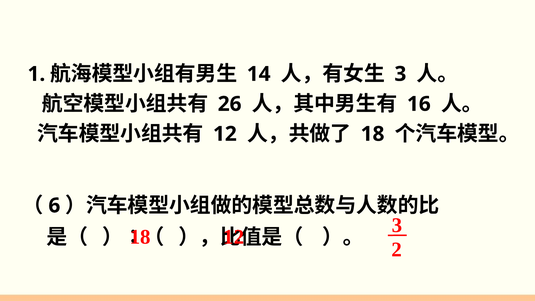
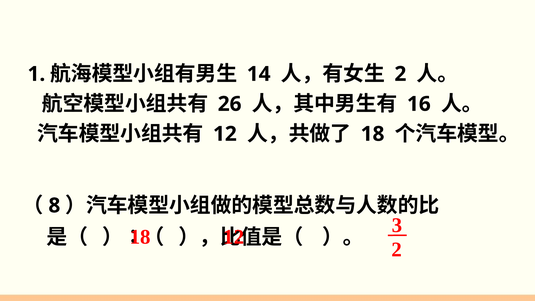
3 at (400, 74): 3 -> 2
6: 6 -> 8
